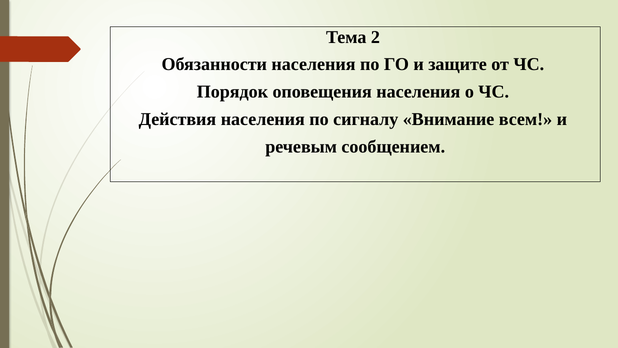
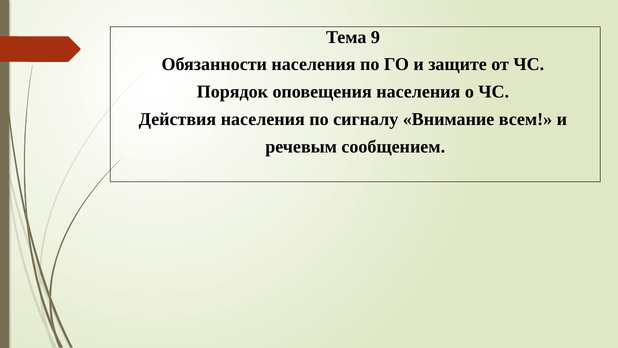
2: 2 -> 9
